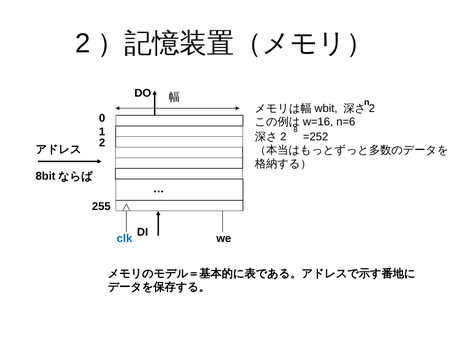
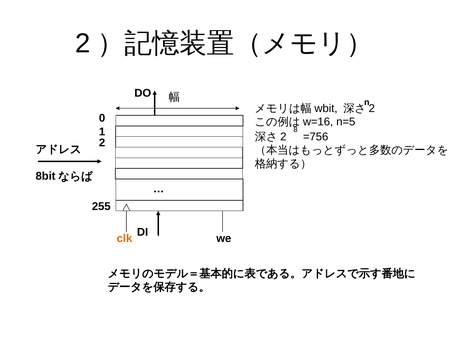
n=6: n=6 -> n=5
=252: =252 -> =756
clk colour: blue -> orange
